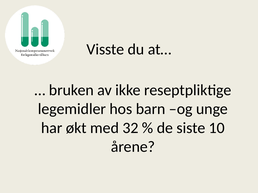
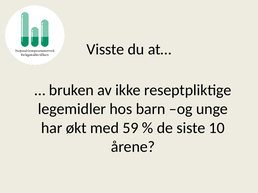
32: 32 -> 59
